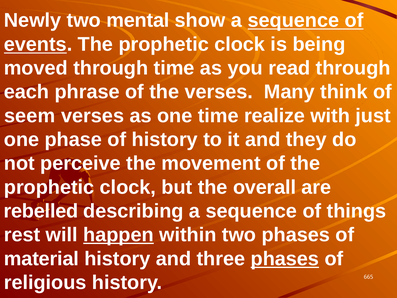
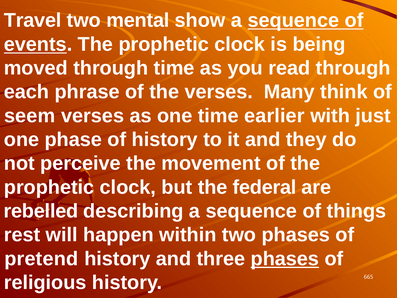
Newly: Newly -> Travel
realize: realize -> earlier
overall: overall -> federal
happen underline: present -> none
material: material -> pretend
